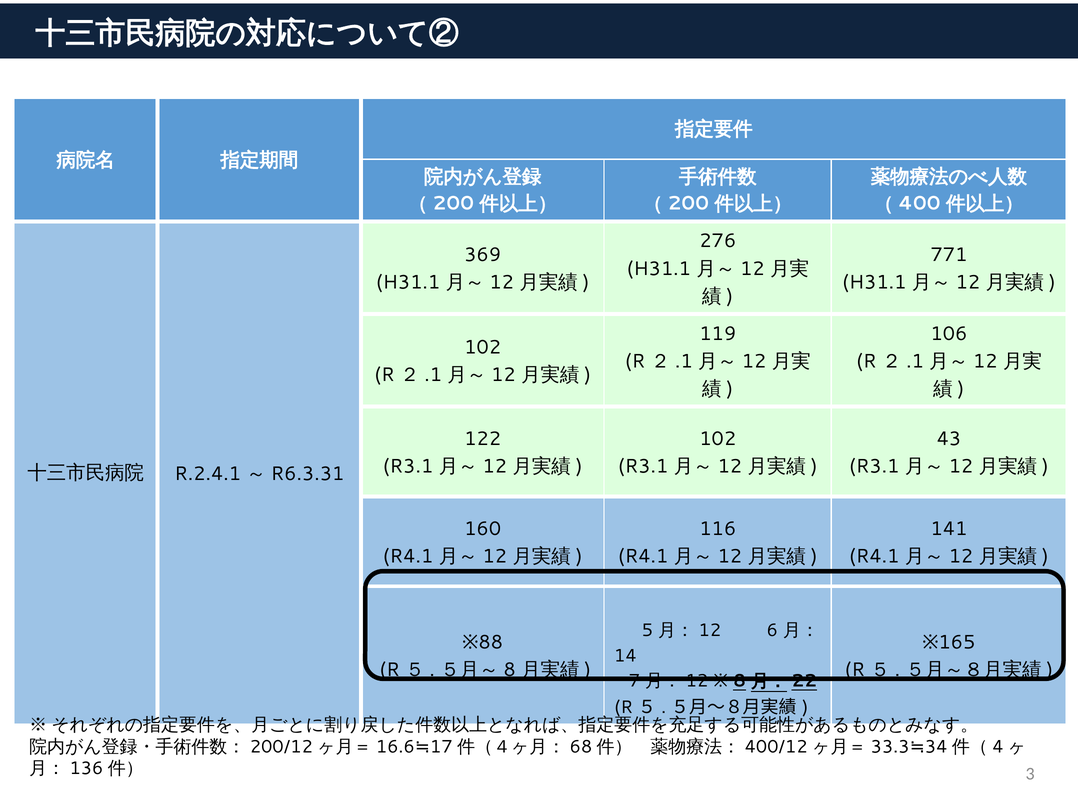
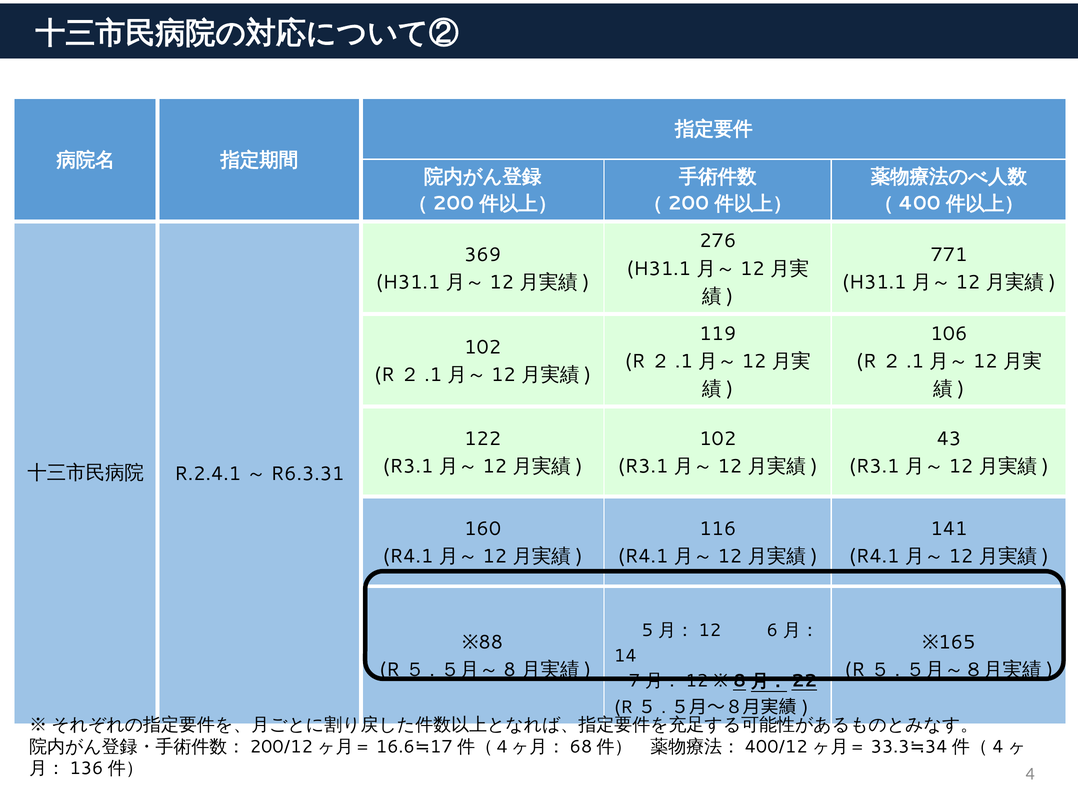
3: 3 -> 4
